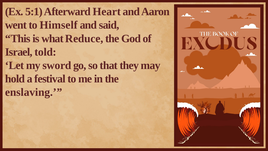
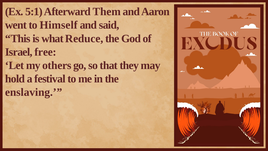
Heart: Heart -> Them
told: told -> free
sword: sword -> others
